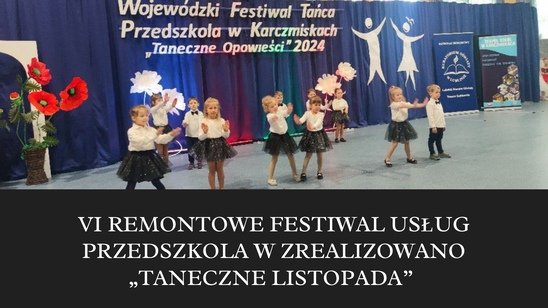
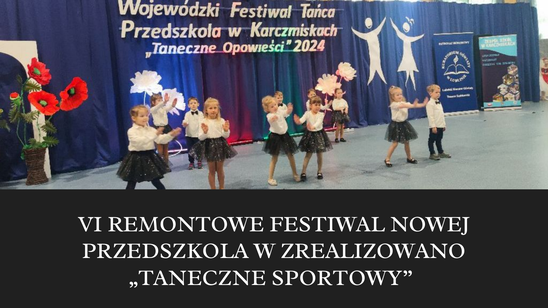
USŁUG: USŁUG -> NOWEJ
LISTOPADA: LISTOPADA -> SPORTOWY
